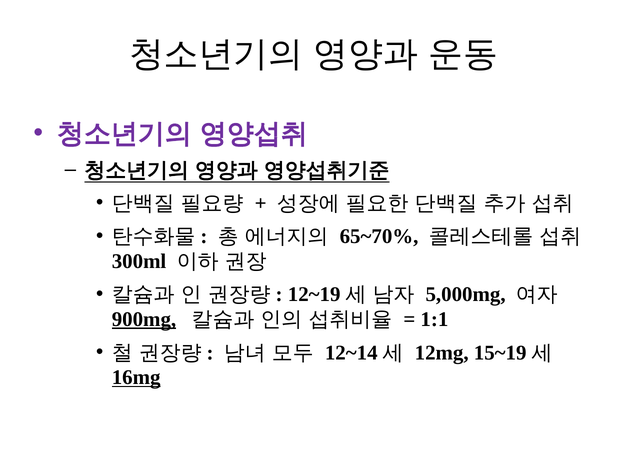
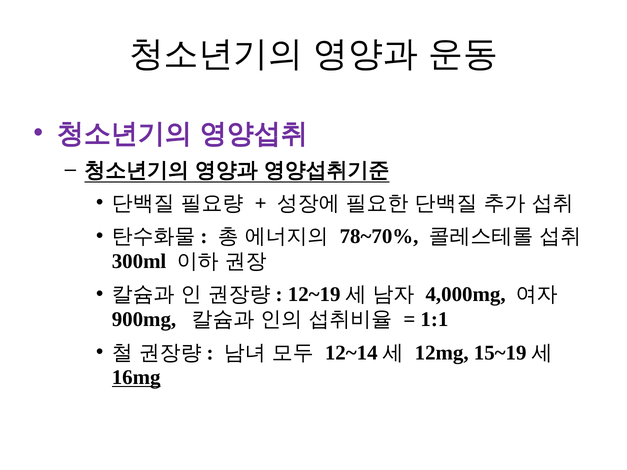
65~70%: 65~70% -> 78~70%
5,000mg: 5,000mg -> 4,000mg
900mg underline: present -> none
